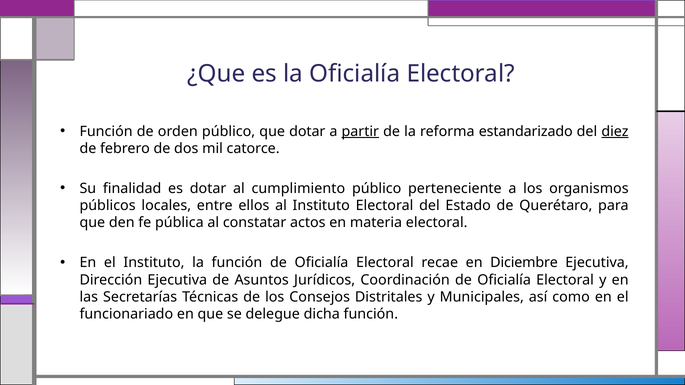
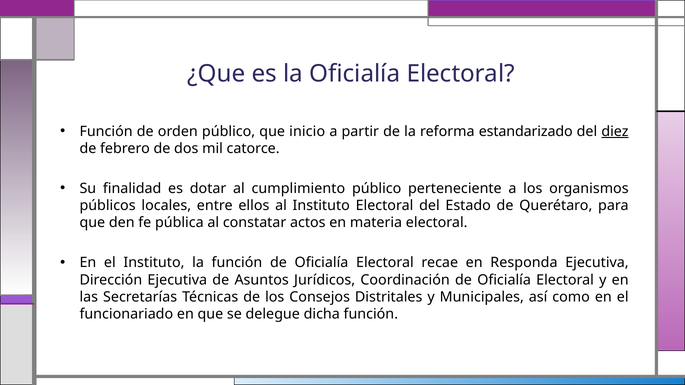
que dotar: dotar -> inicio
partir underline: present -> none
Diciembre: Diciembre -> Responda
